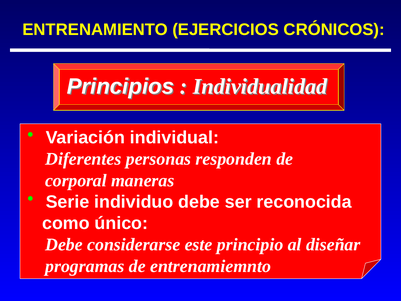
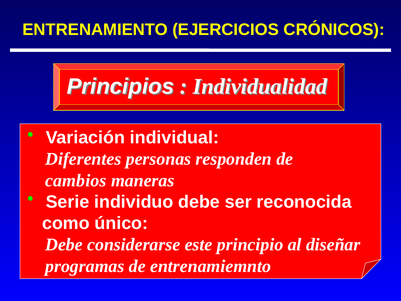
corporal: corporal -> cambios
